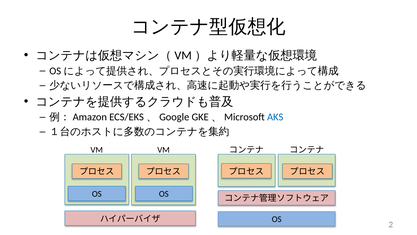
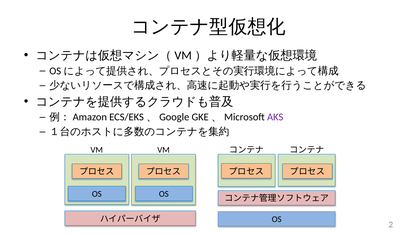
AKS colour: blue -> purple
